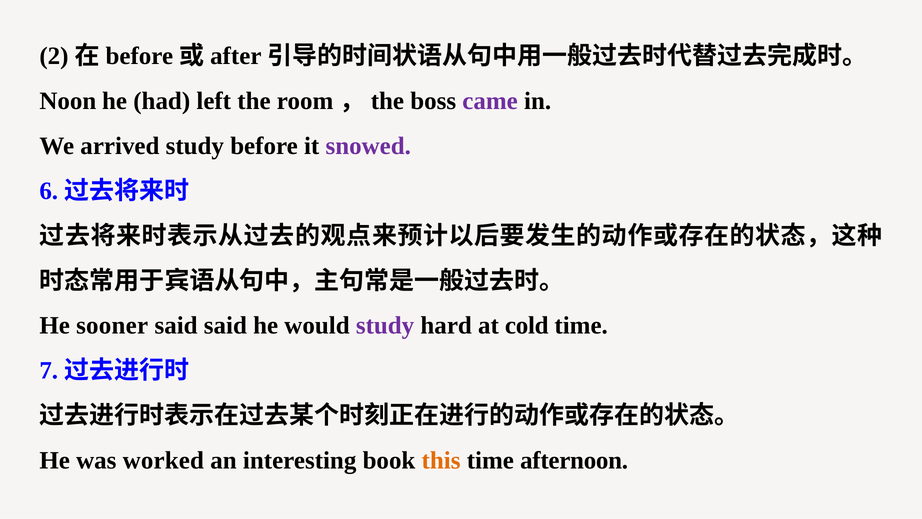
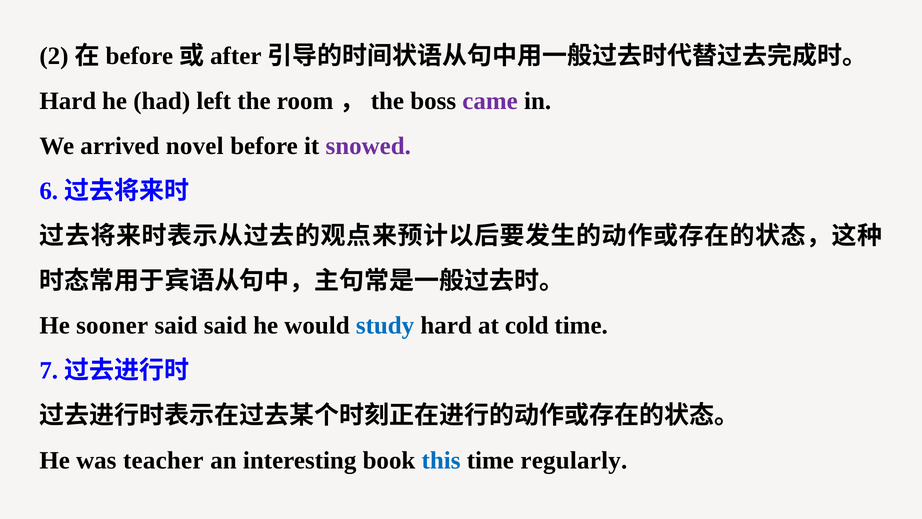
Noon at (68, 101): Noon -> Hard
arrived study: study -> novel
study at (385, 326) colour: purple -> blue
worked: worked -> teacher
this colour: orange -> blue
afternoon: afternoon -> regularly
